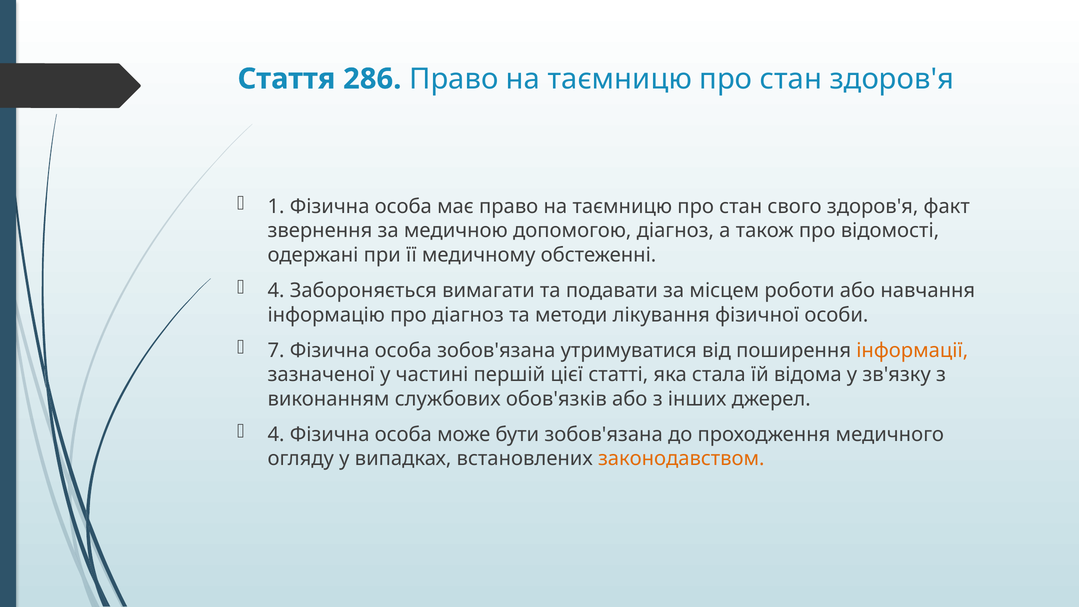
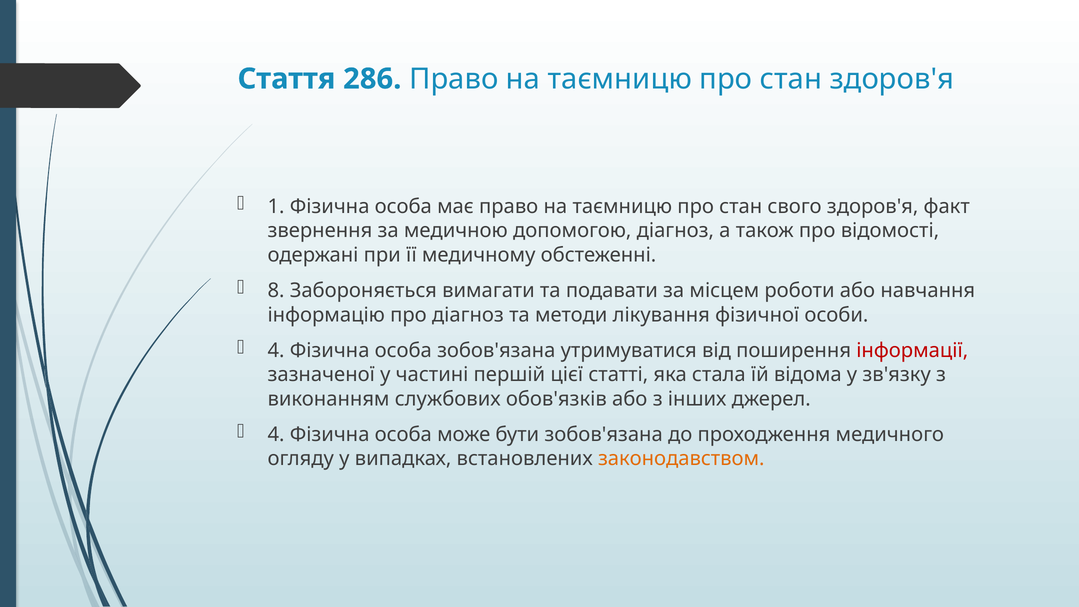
4 at (276, 291): 4 -> 8
7 at (276, 350): 7 -> 4
інформації colour: orange -> red
